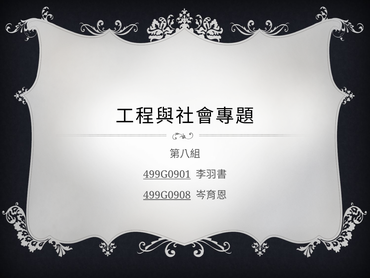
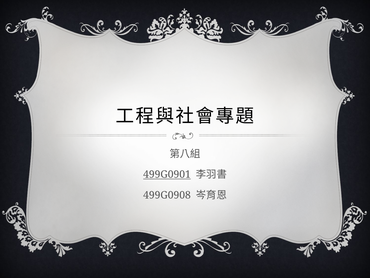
499G0908 underline: present -> none
